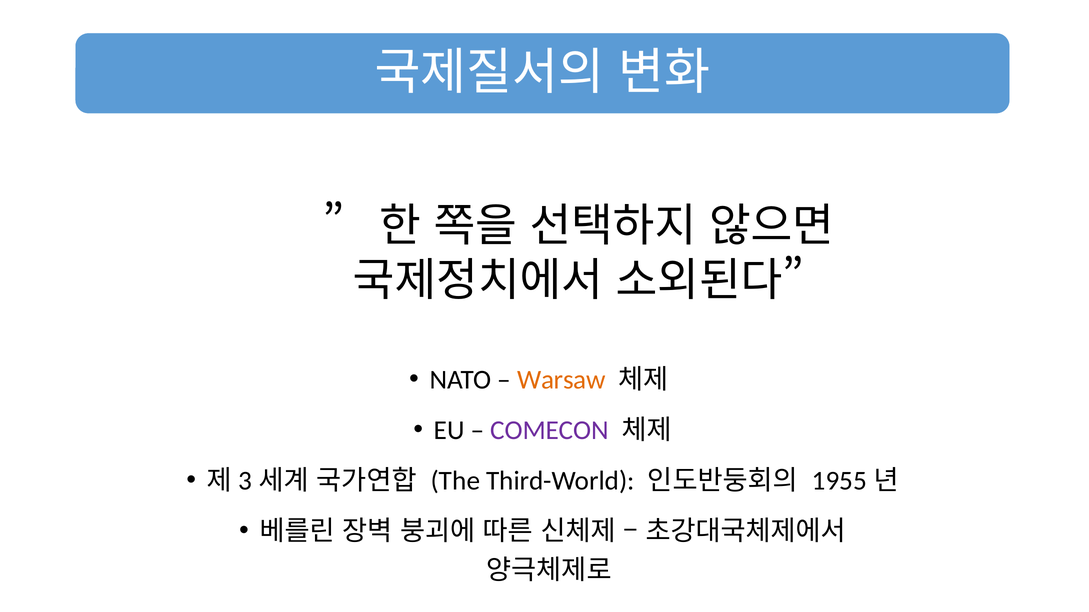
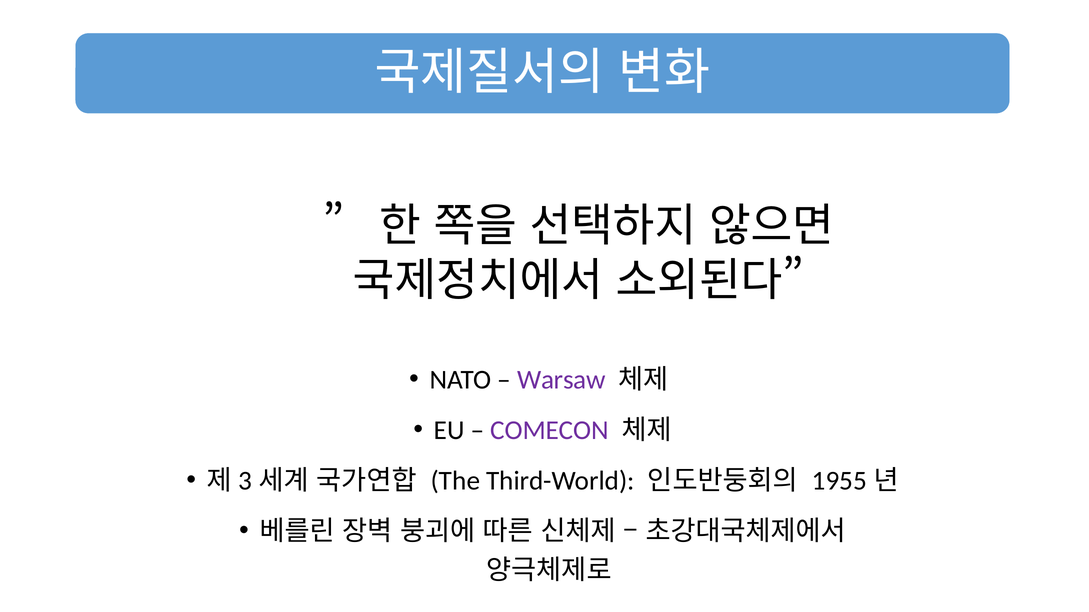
Warsaw colour: orange -> purple
